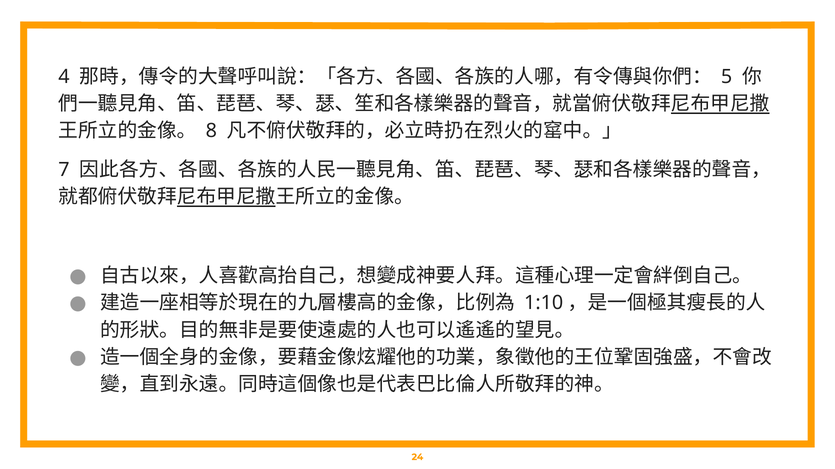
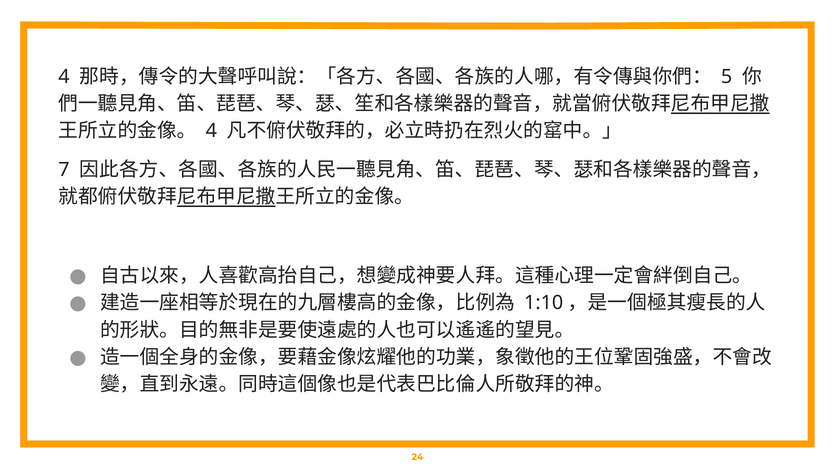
8 at (211, 131): 8 -> 4
